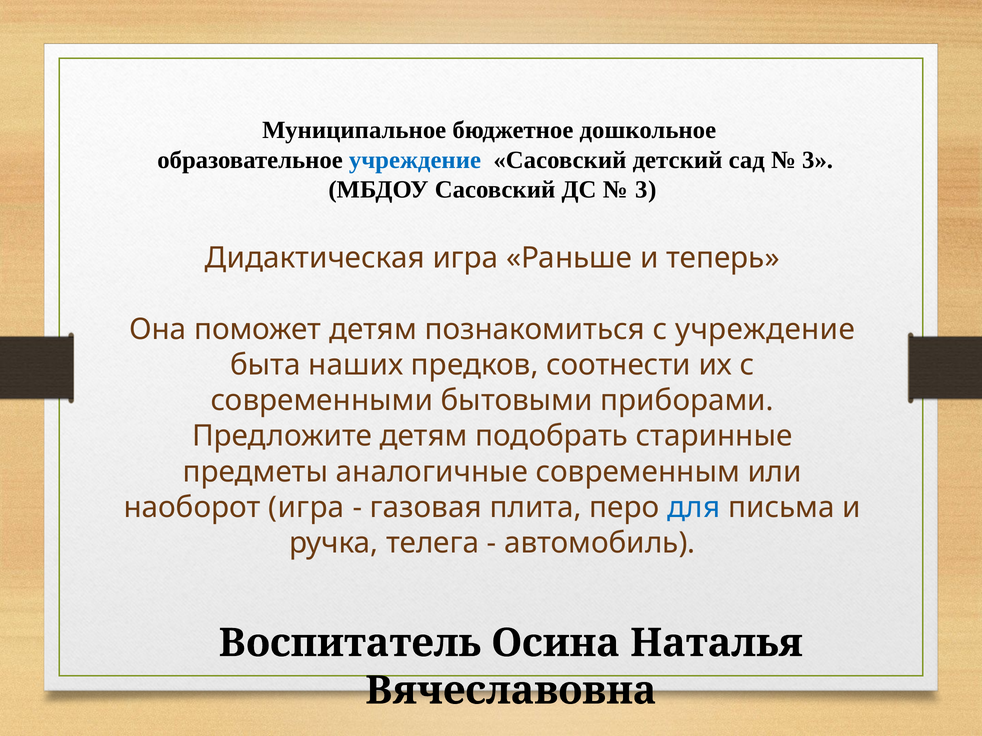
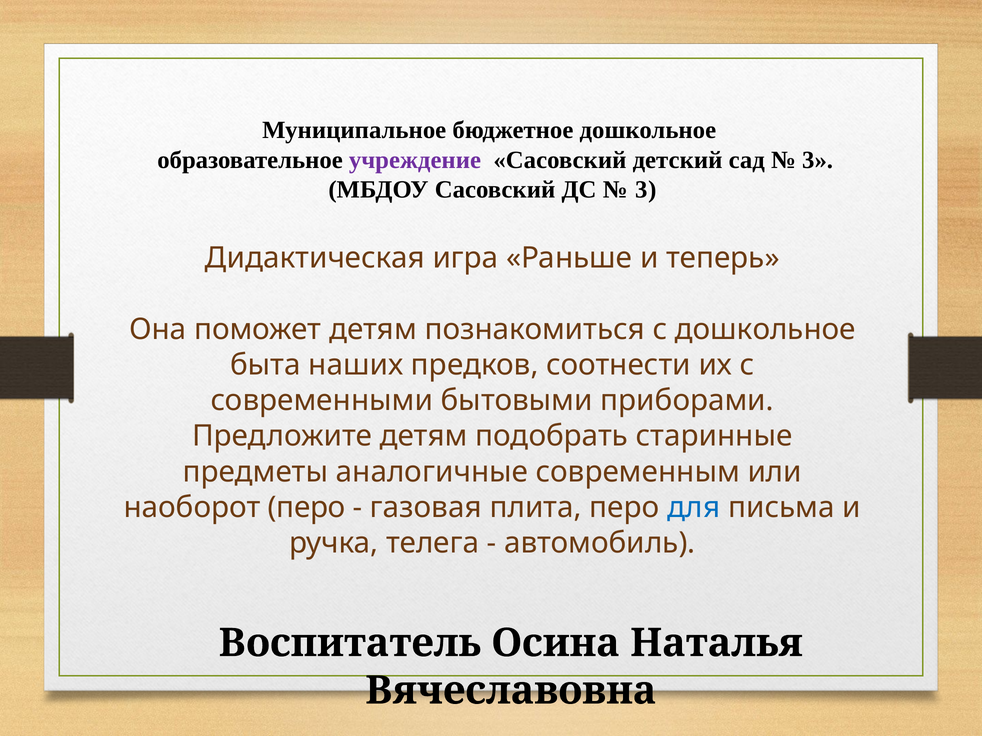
учреждение at (415, 160) colour: blue -> purple
с учреждение: учреждение -> дошкольное
наоборот игра: игра -> перо
